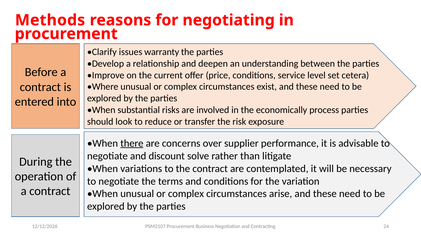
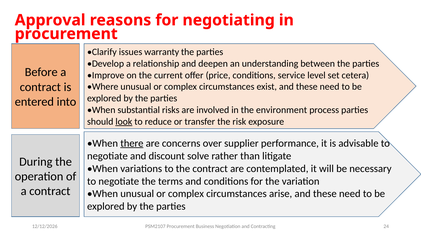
Methods: Methods -> Approval
economically: economically -> environment
look underline: none -> present
